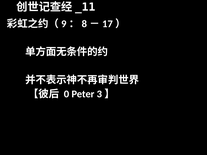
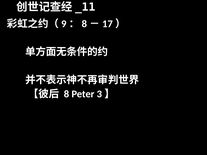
0: 0 -> 8
